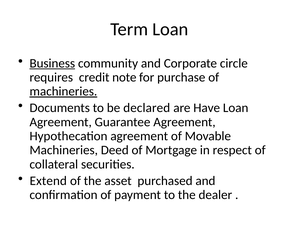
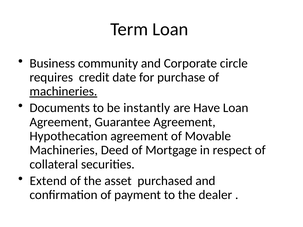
Business underline: present -> none
note: note -> date
declared: declared -> instantly
